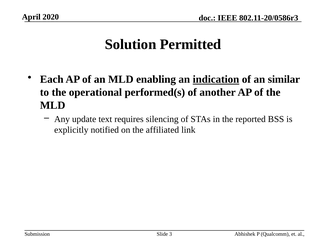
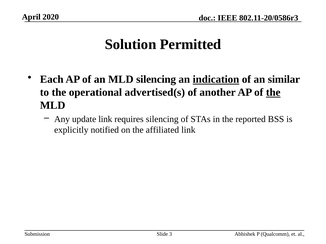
MLD enabling: enabling -> silencing
performed(s: performed(s -> advertised(s
the at (273, 93) underline: none -> present
update text: text -> link
